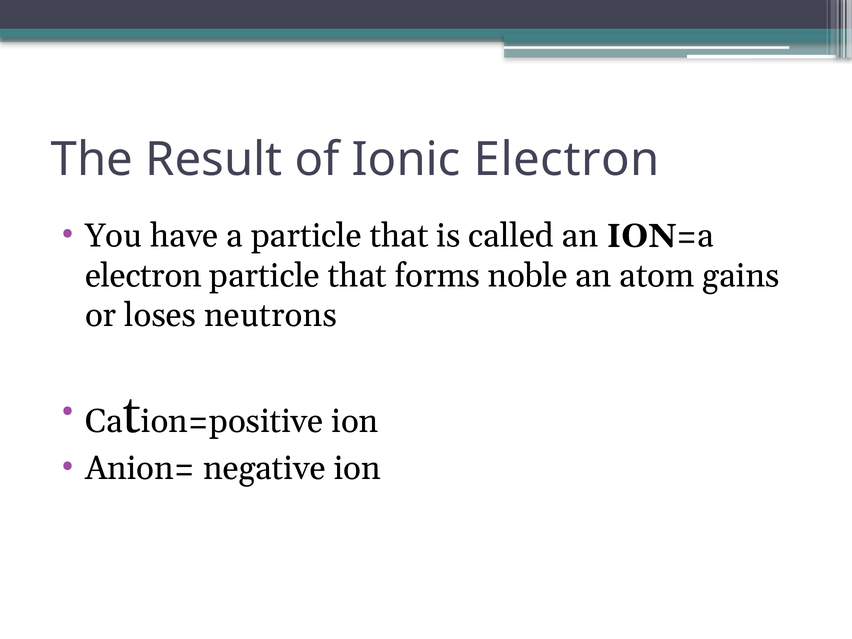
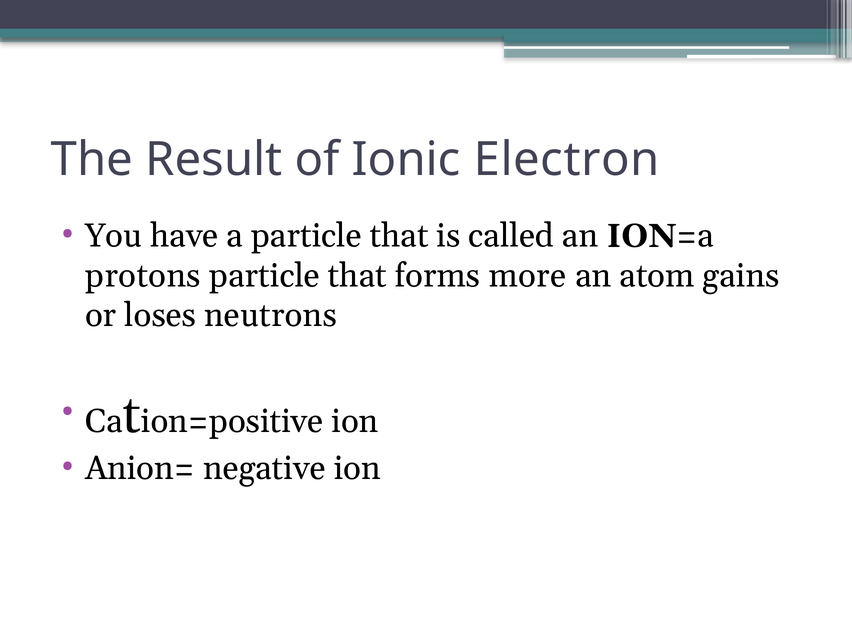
electron at (143, 276): electron -> protons
noble: noble -> more
